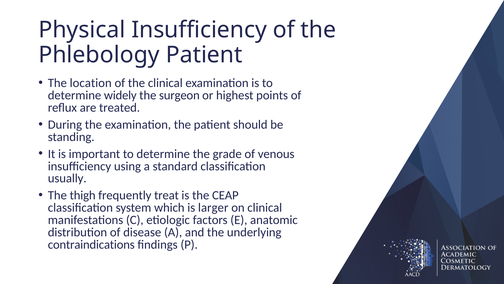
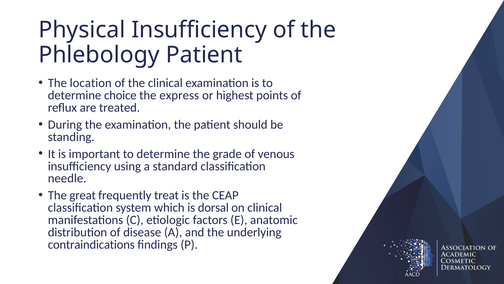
widely: widely -> choice
surgeon: surgeon -> express
usually: usually -> needle
thigh: thigh -> great
larger: larger -> dorsal
